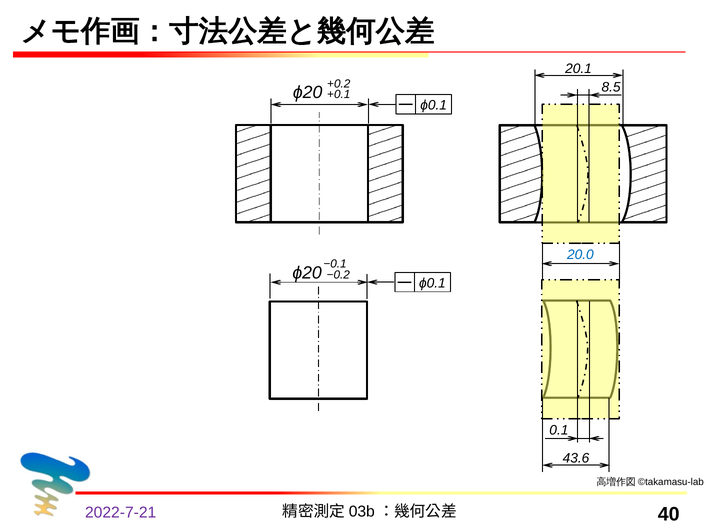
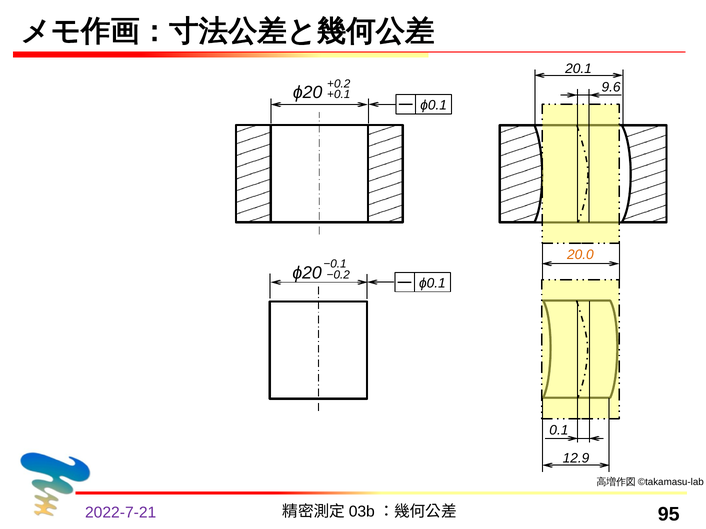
8.5: 8.5 -> 9.6
20.0 colour: blue -> orange
43.6: 43.6 -> 12.9
40: 40 -> 95
